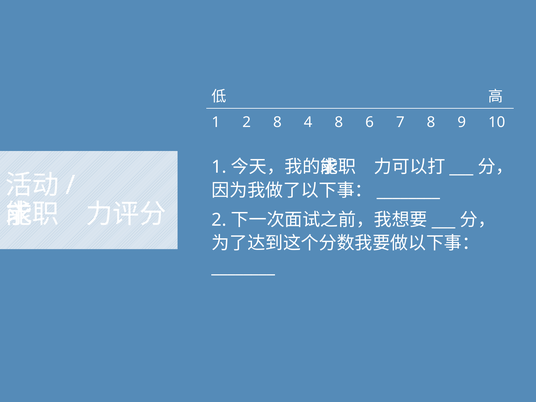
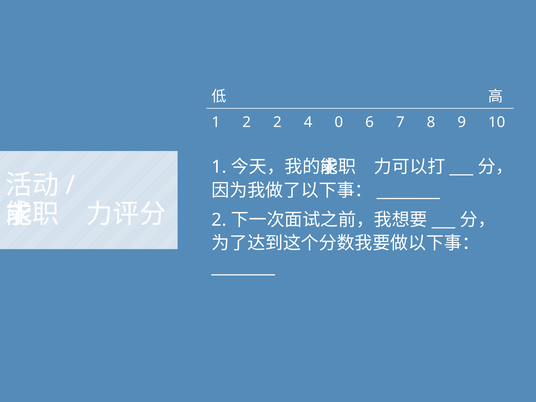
2 8: 8 -> 2
4 8: 8 -> 0
